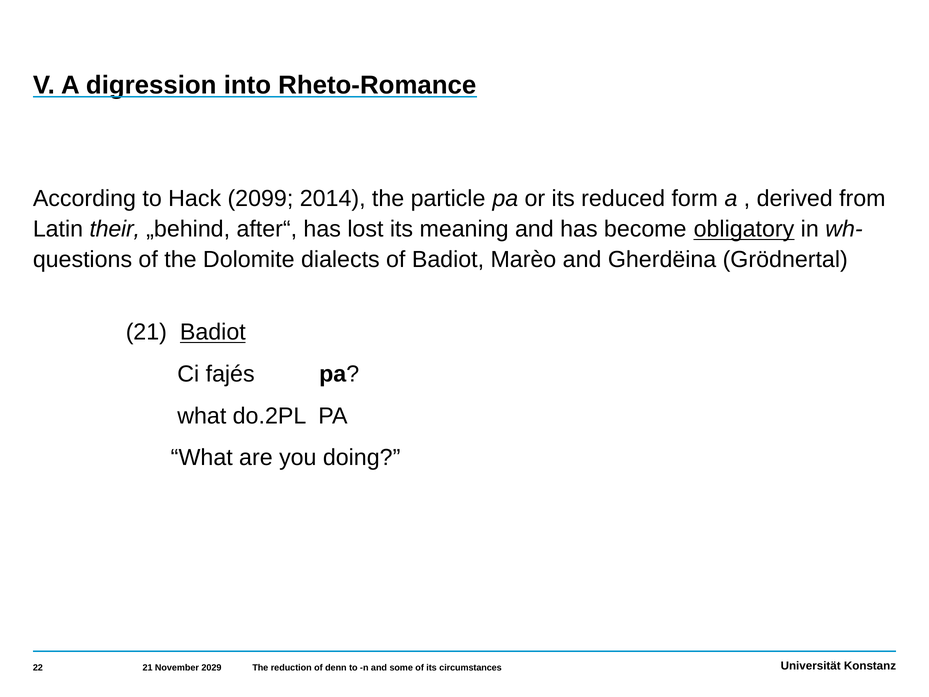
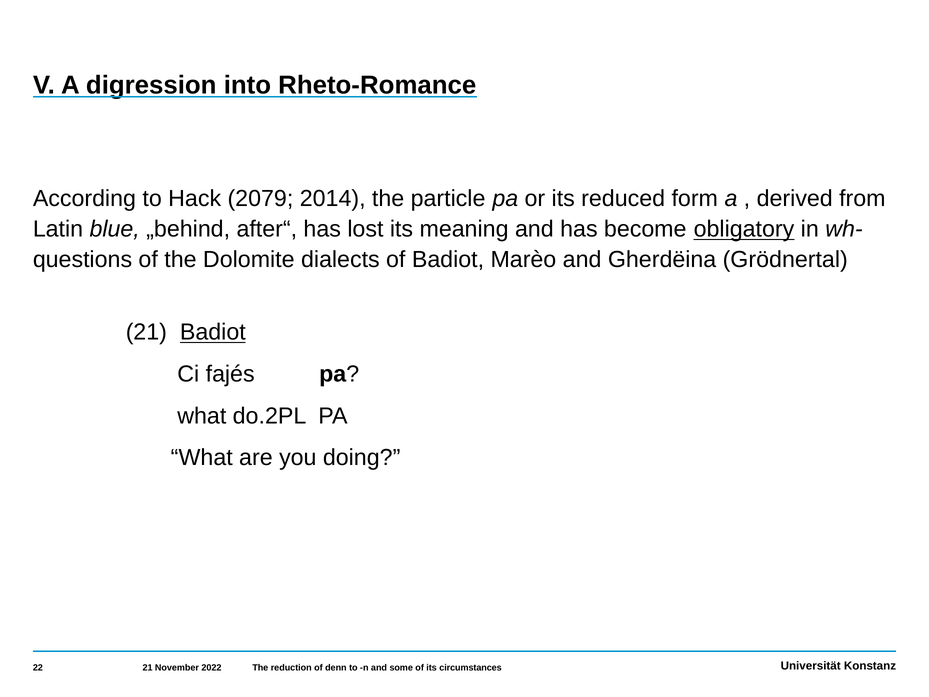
2099: 2099 -> 2079
their: their -> blue
2029: 2029 -> 2022
